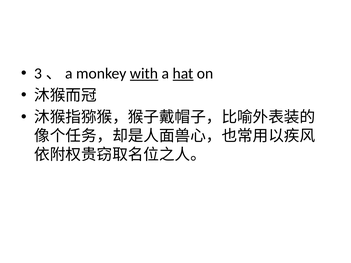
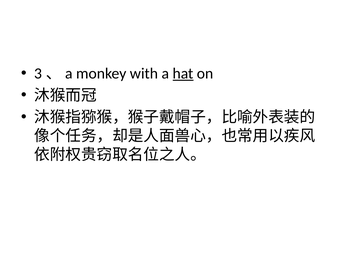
with underline: present -> none
